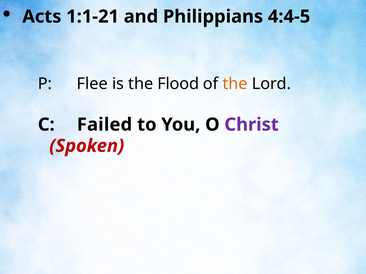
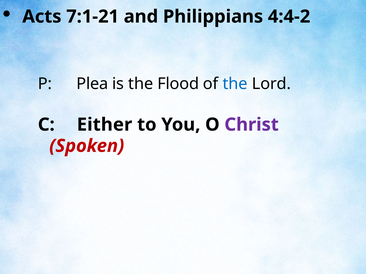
1:1-21: 1:1-21 -> 7:1-21
4:4-5: 4:4-5 -> 4:4-2
Flee: Flee -> Plea
the at (235, 84) colour: orange -> blue
Failed: Failed -> Either
